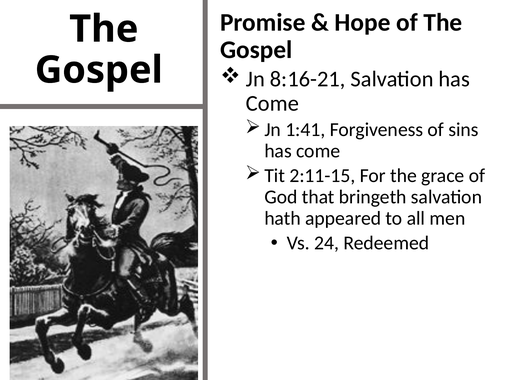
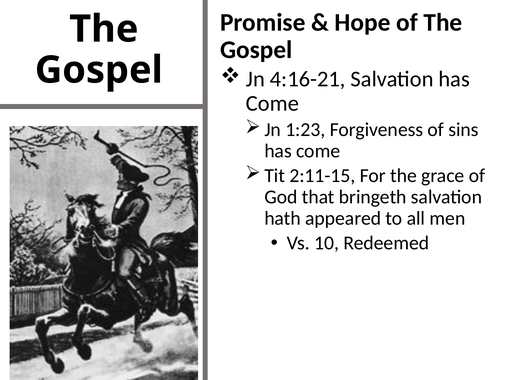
8:16-21: 8:16-21 -> 4:16-21
1:41: 1:41 -> 1:23
24: 24 -> 10
